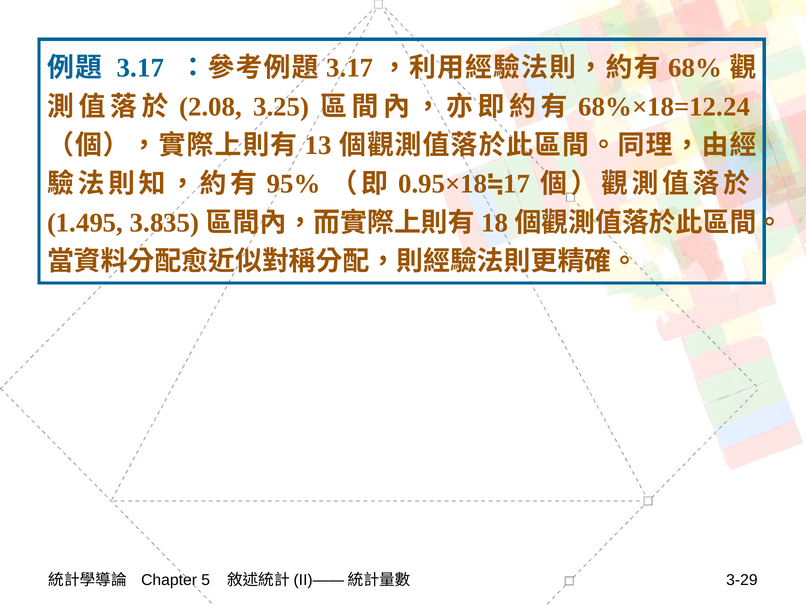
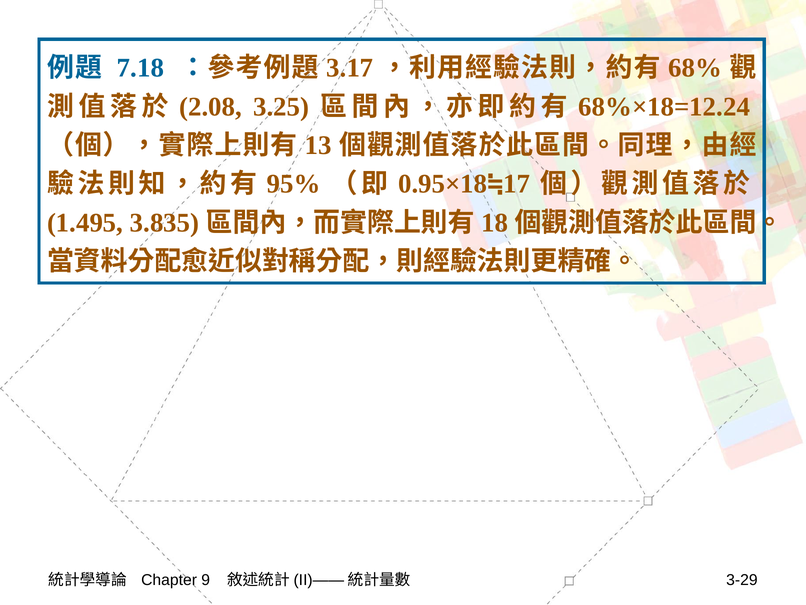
3.17 at (140, 68): 3.17 -> 7.18
5: 5 -> 9
